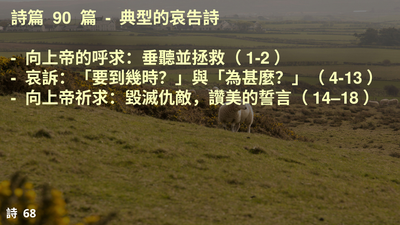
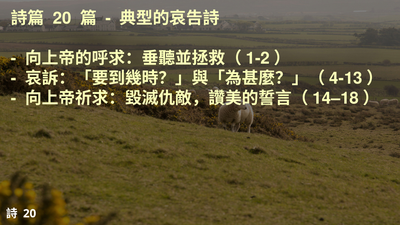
90 at (62, 18): 90 -> 20
68 at (30, 214): 68 -> 20
